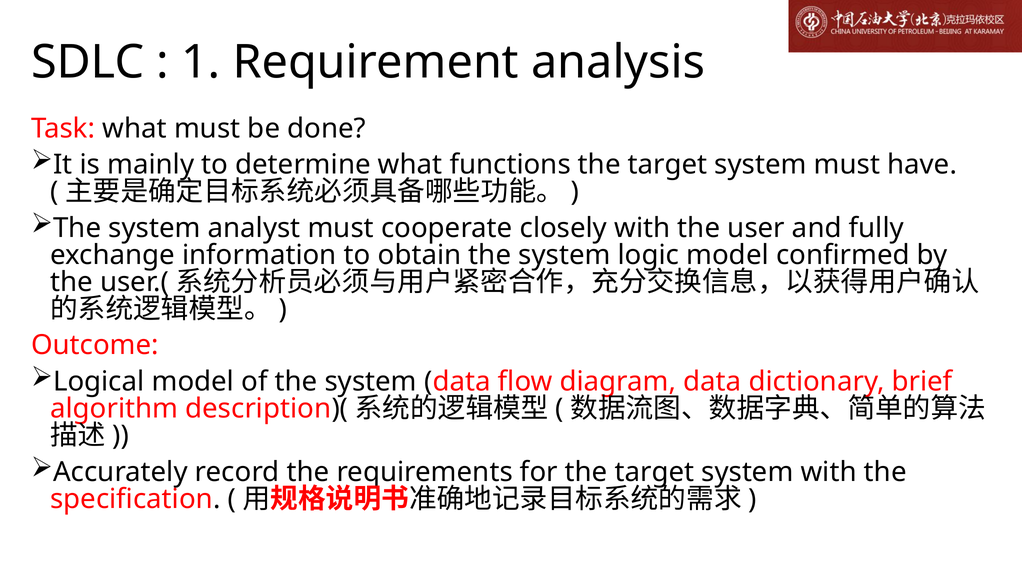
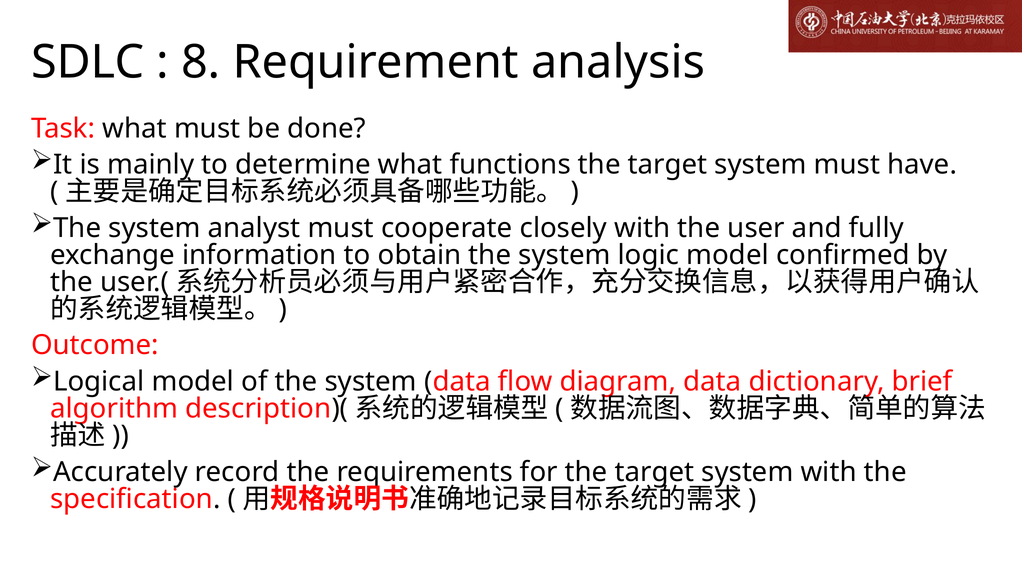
1: 1 -> 8
